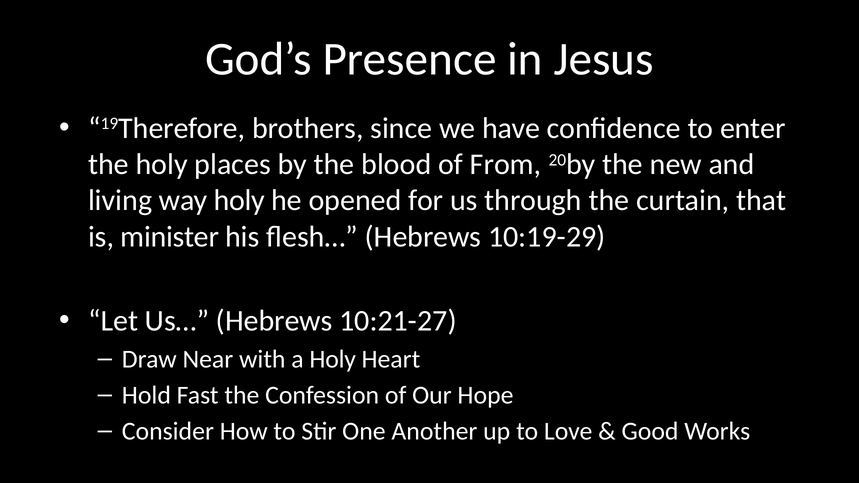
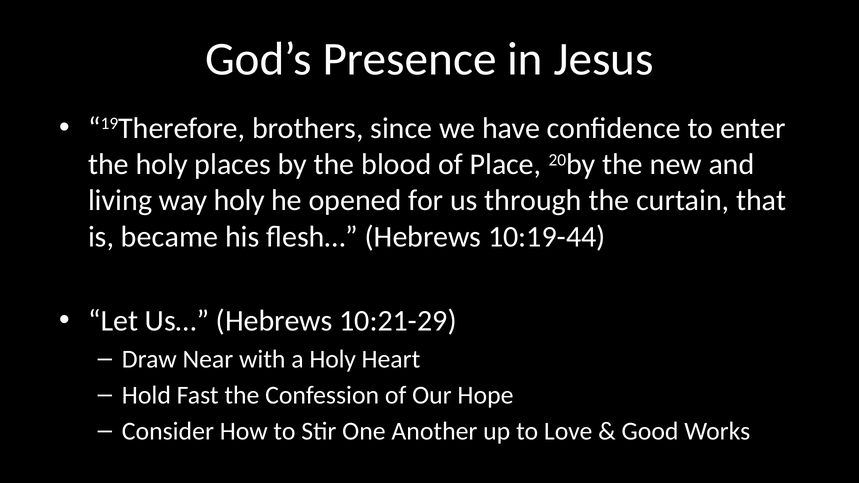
From: From -> Place
minister: minister -> became
10:19-29: 10:19-29 -> 10:19-44
10:21-27: 10:21-27 -> 10:21-29
